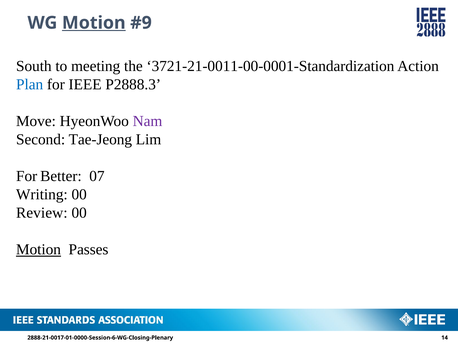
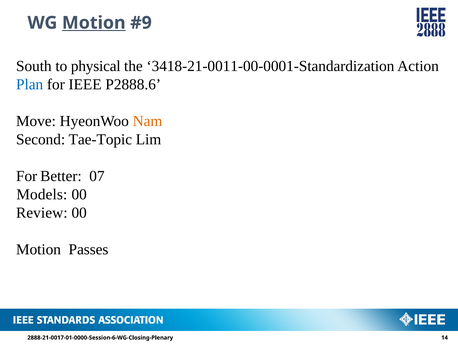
meeting: meeting -> physical
3721-21-0011-00-0001-Standardization: 3721-21-0011-00-0001-Standardization -> 3418-21-0011-00-0001-Standardization
P2888.3: P2888.3 -> P2888.6
Nam colour: purple -> orange
Tae-Jeong: Tae-Jeong -> Tae-Topic
Writing: Writing -> Models
Motion at (38, 249) underline: present -> none
